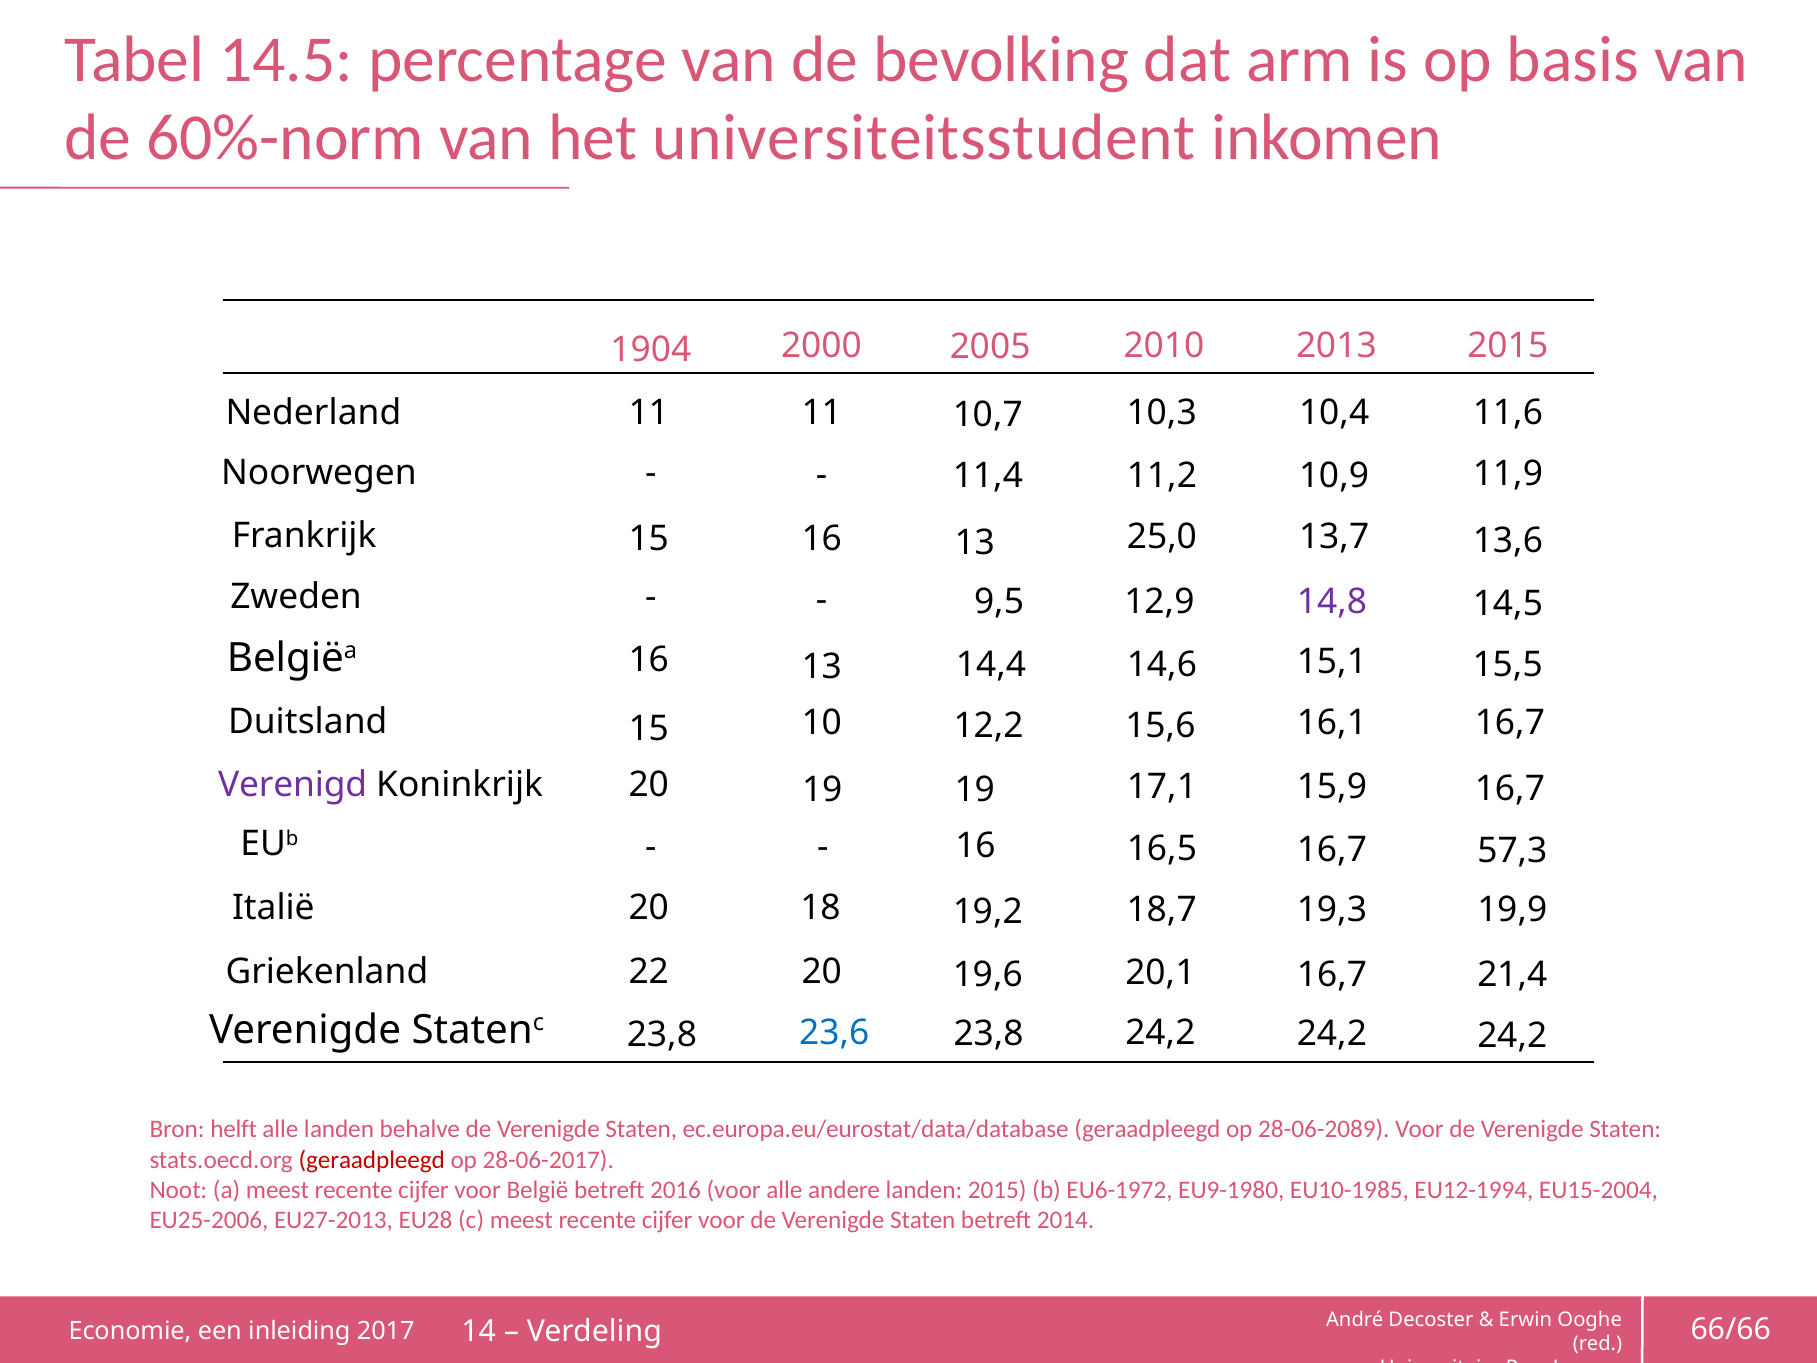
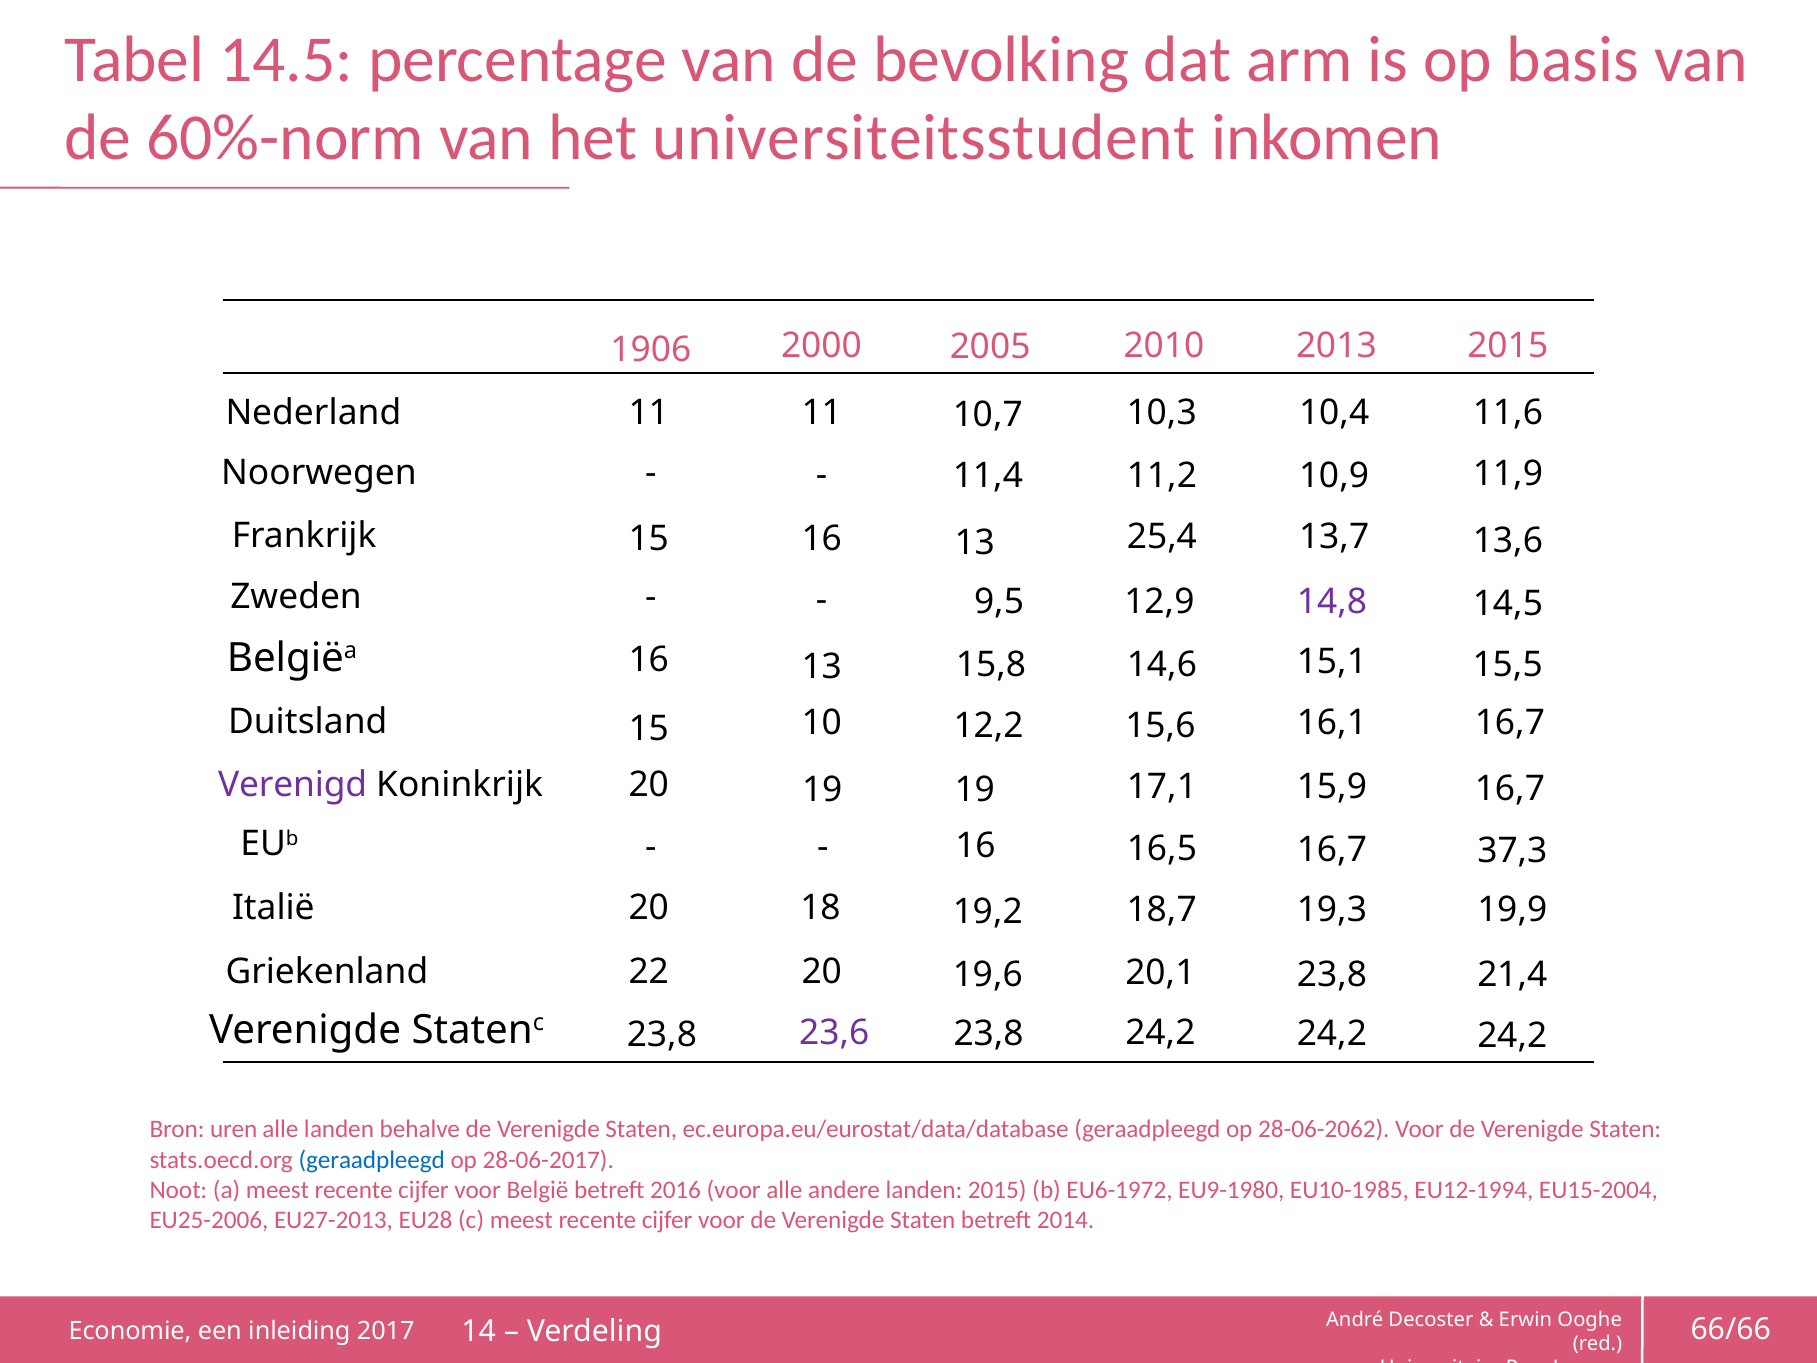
1904: 1904 -> 1906
25,0: 25,0 -> 25,4
14,4: 14,4 -> 15,8
57,3: 57,3 -> 37,3
16,7 at (1332, 975): 16,7 -> 23,8
23,6 colour: blue -> purple
helft: helft -> uren
28-06-2089: 28-06-2089 -> 28-06-2062
geraadpleegd at (372, 1159) colour: red -> blue
